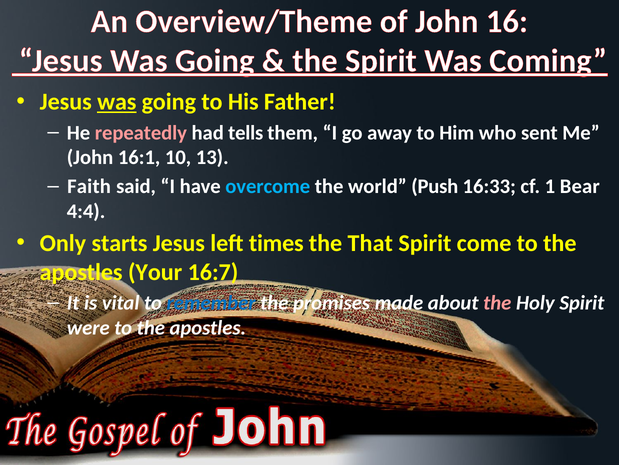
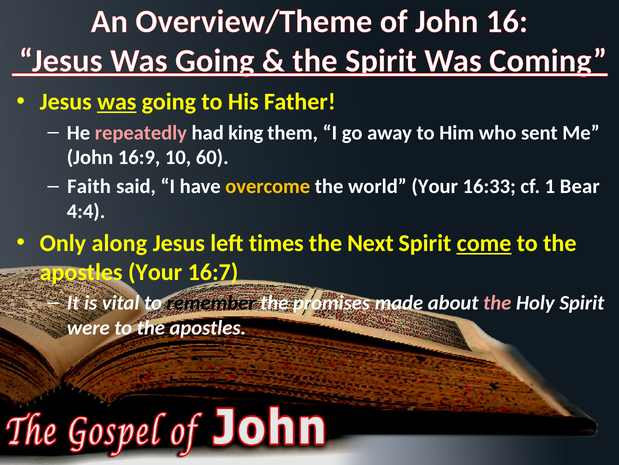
tells: tells -> king
16:1: 16:1 -> 16:9
13: 13 -> 60
overcome colour: light blue -> yellow
world Push: Push -> Your
starts: starts -> along
That: That -> Next
come underline: none -> present
remember colour: blue -> black
